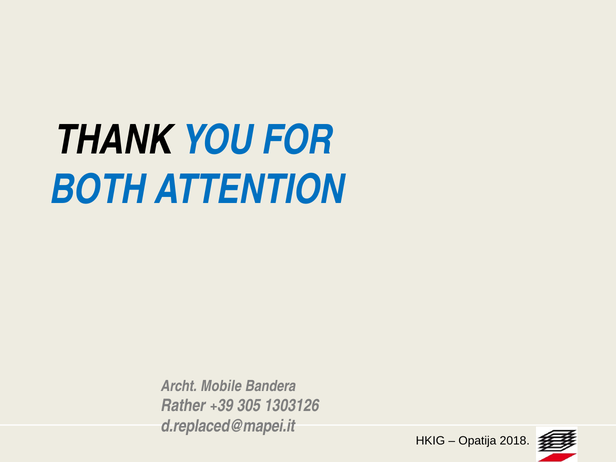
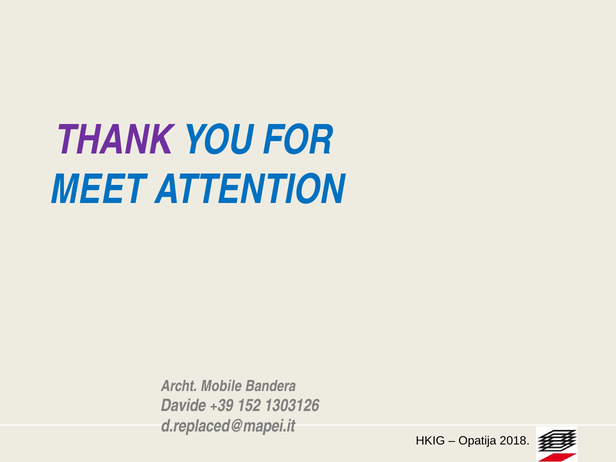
THANK colour: black -> purple
BOTH: BOTH -> MEET
Rather: Rather -> Davide
305: 305 -> 152
